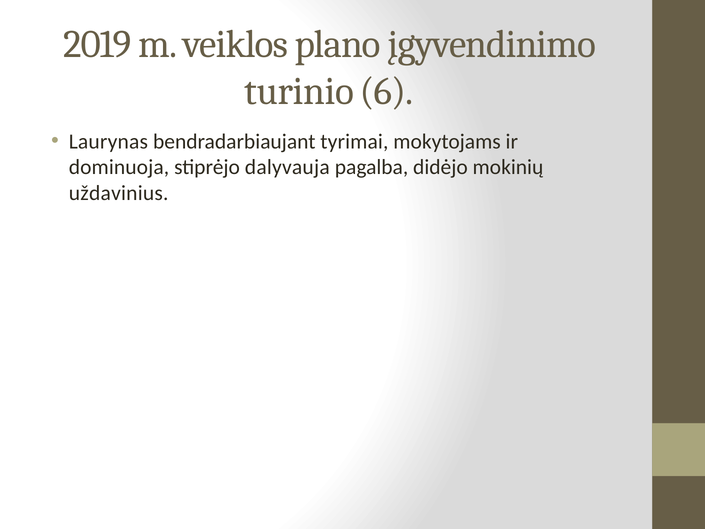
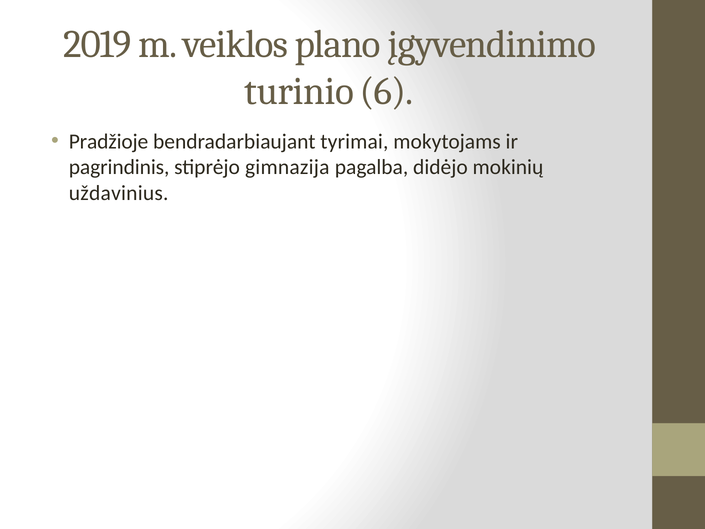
Laurynas: Laurynas -> Pradžioje
dominuoja: dominuoja -> pagrindinis
dalyvauja: dalyvauja -> gimnazija
